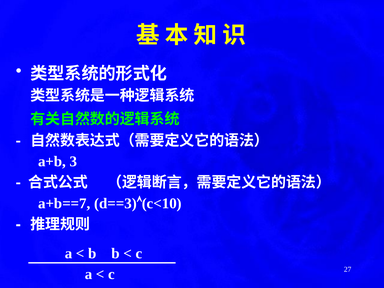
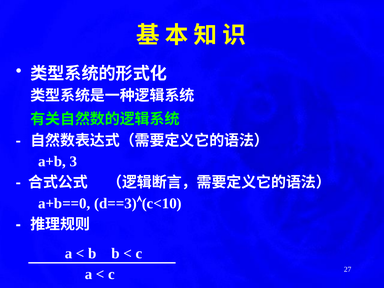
a+b==7: a+b==7 -> a+b==0
